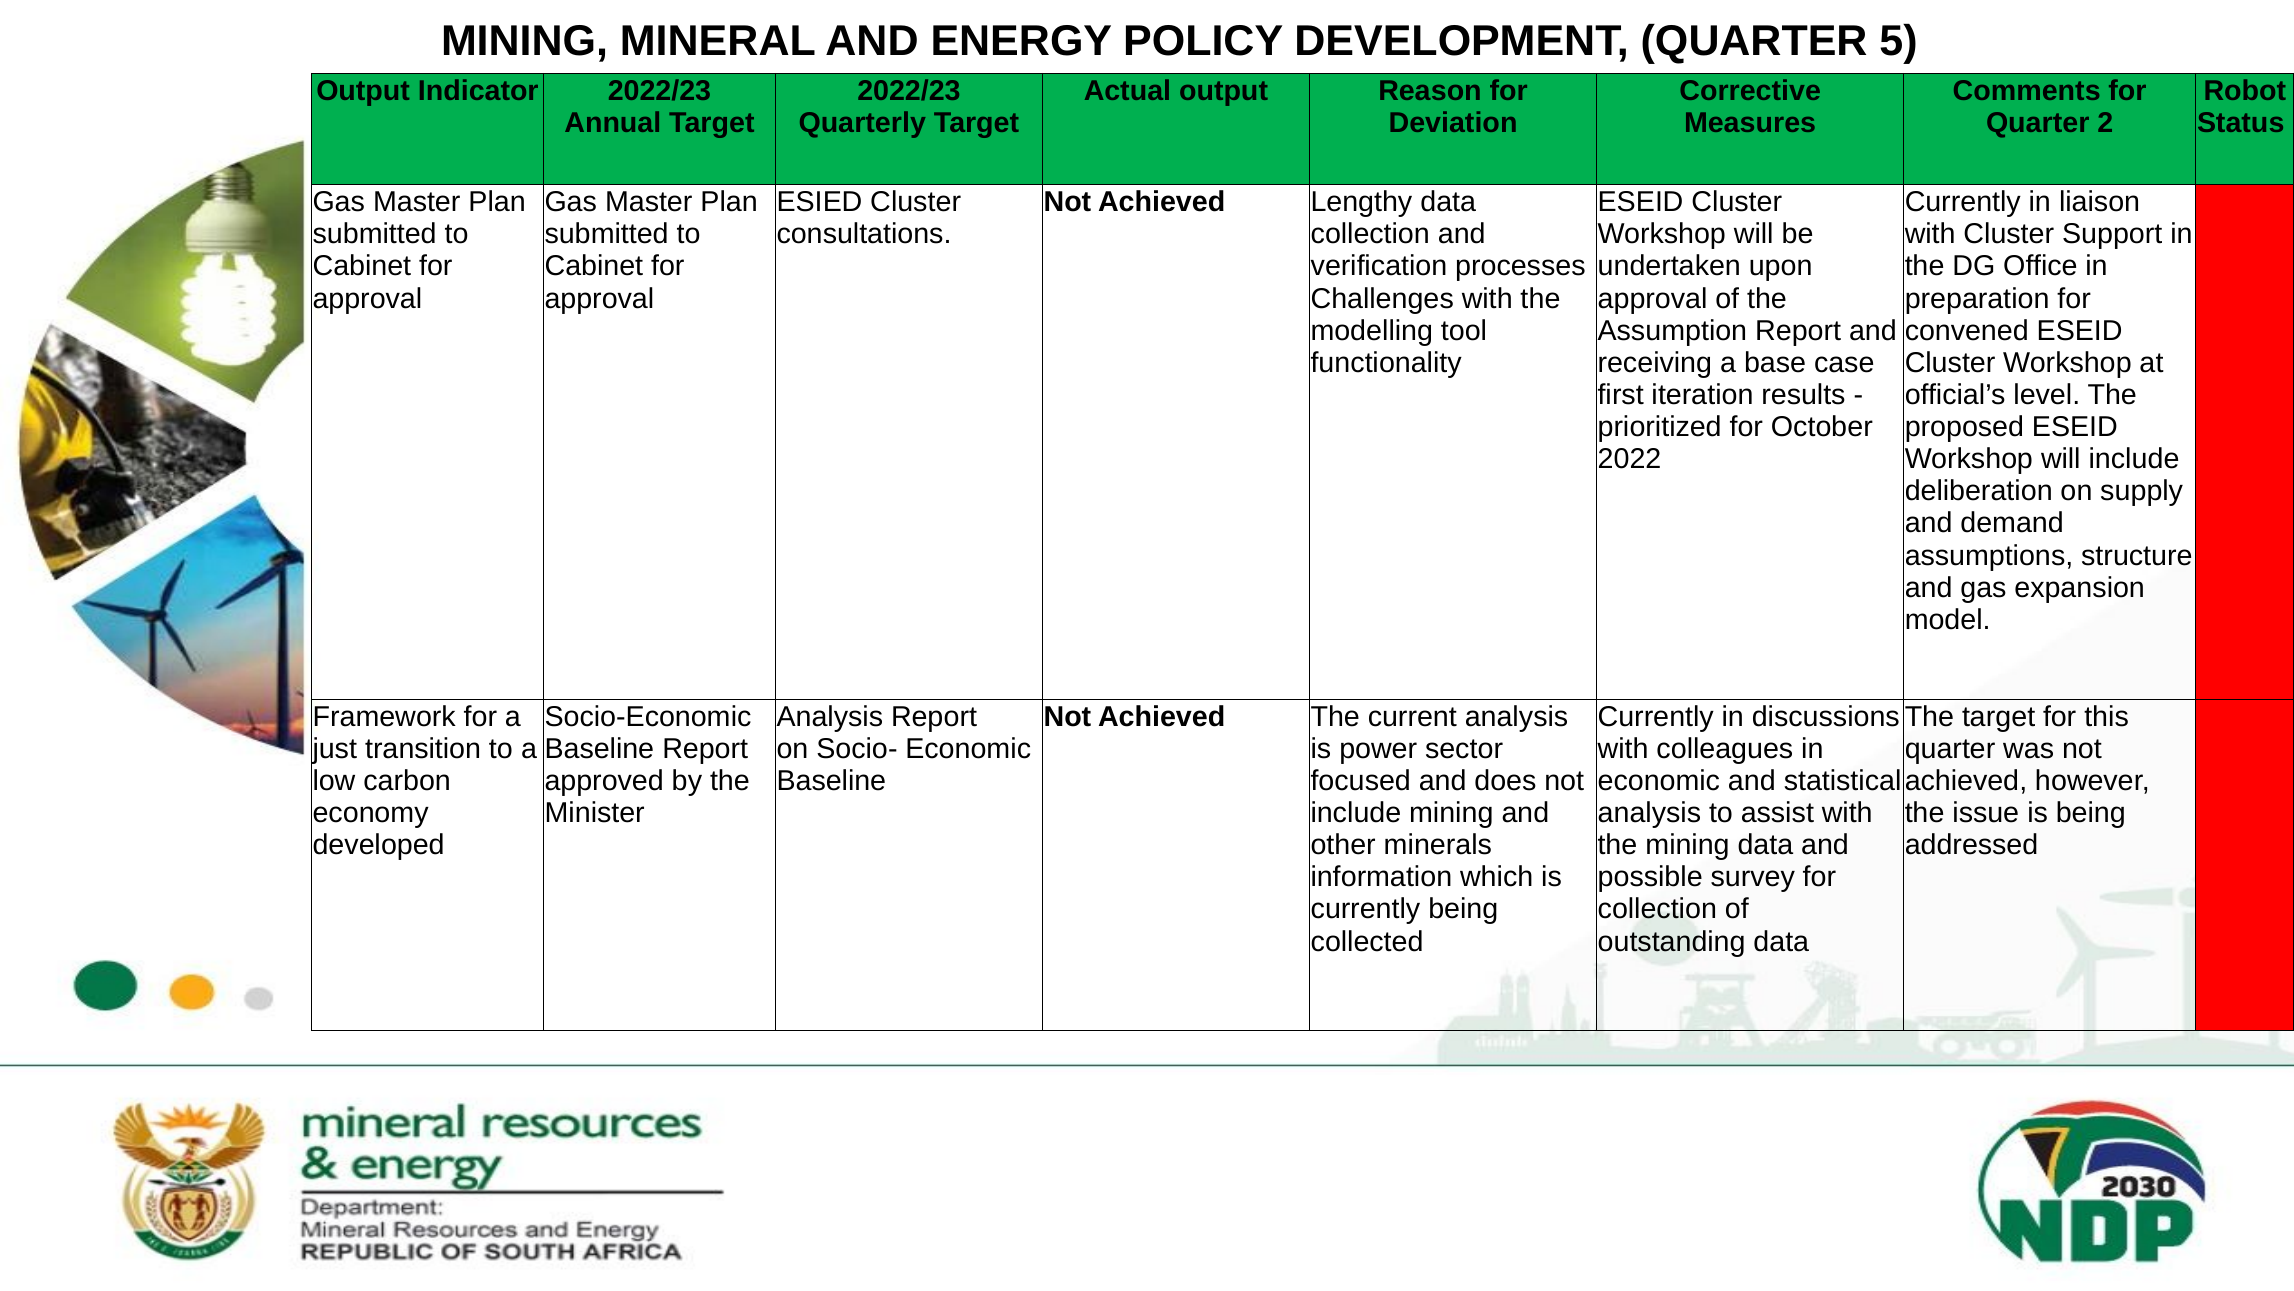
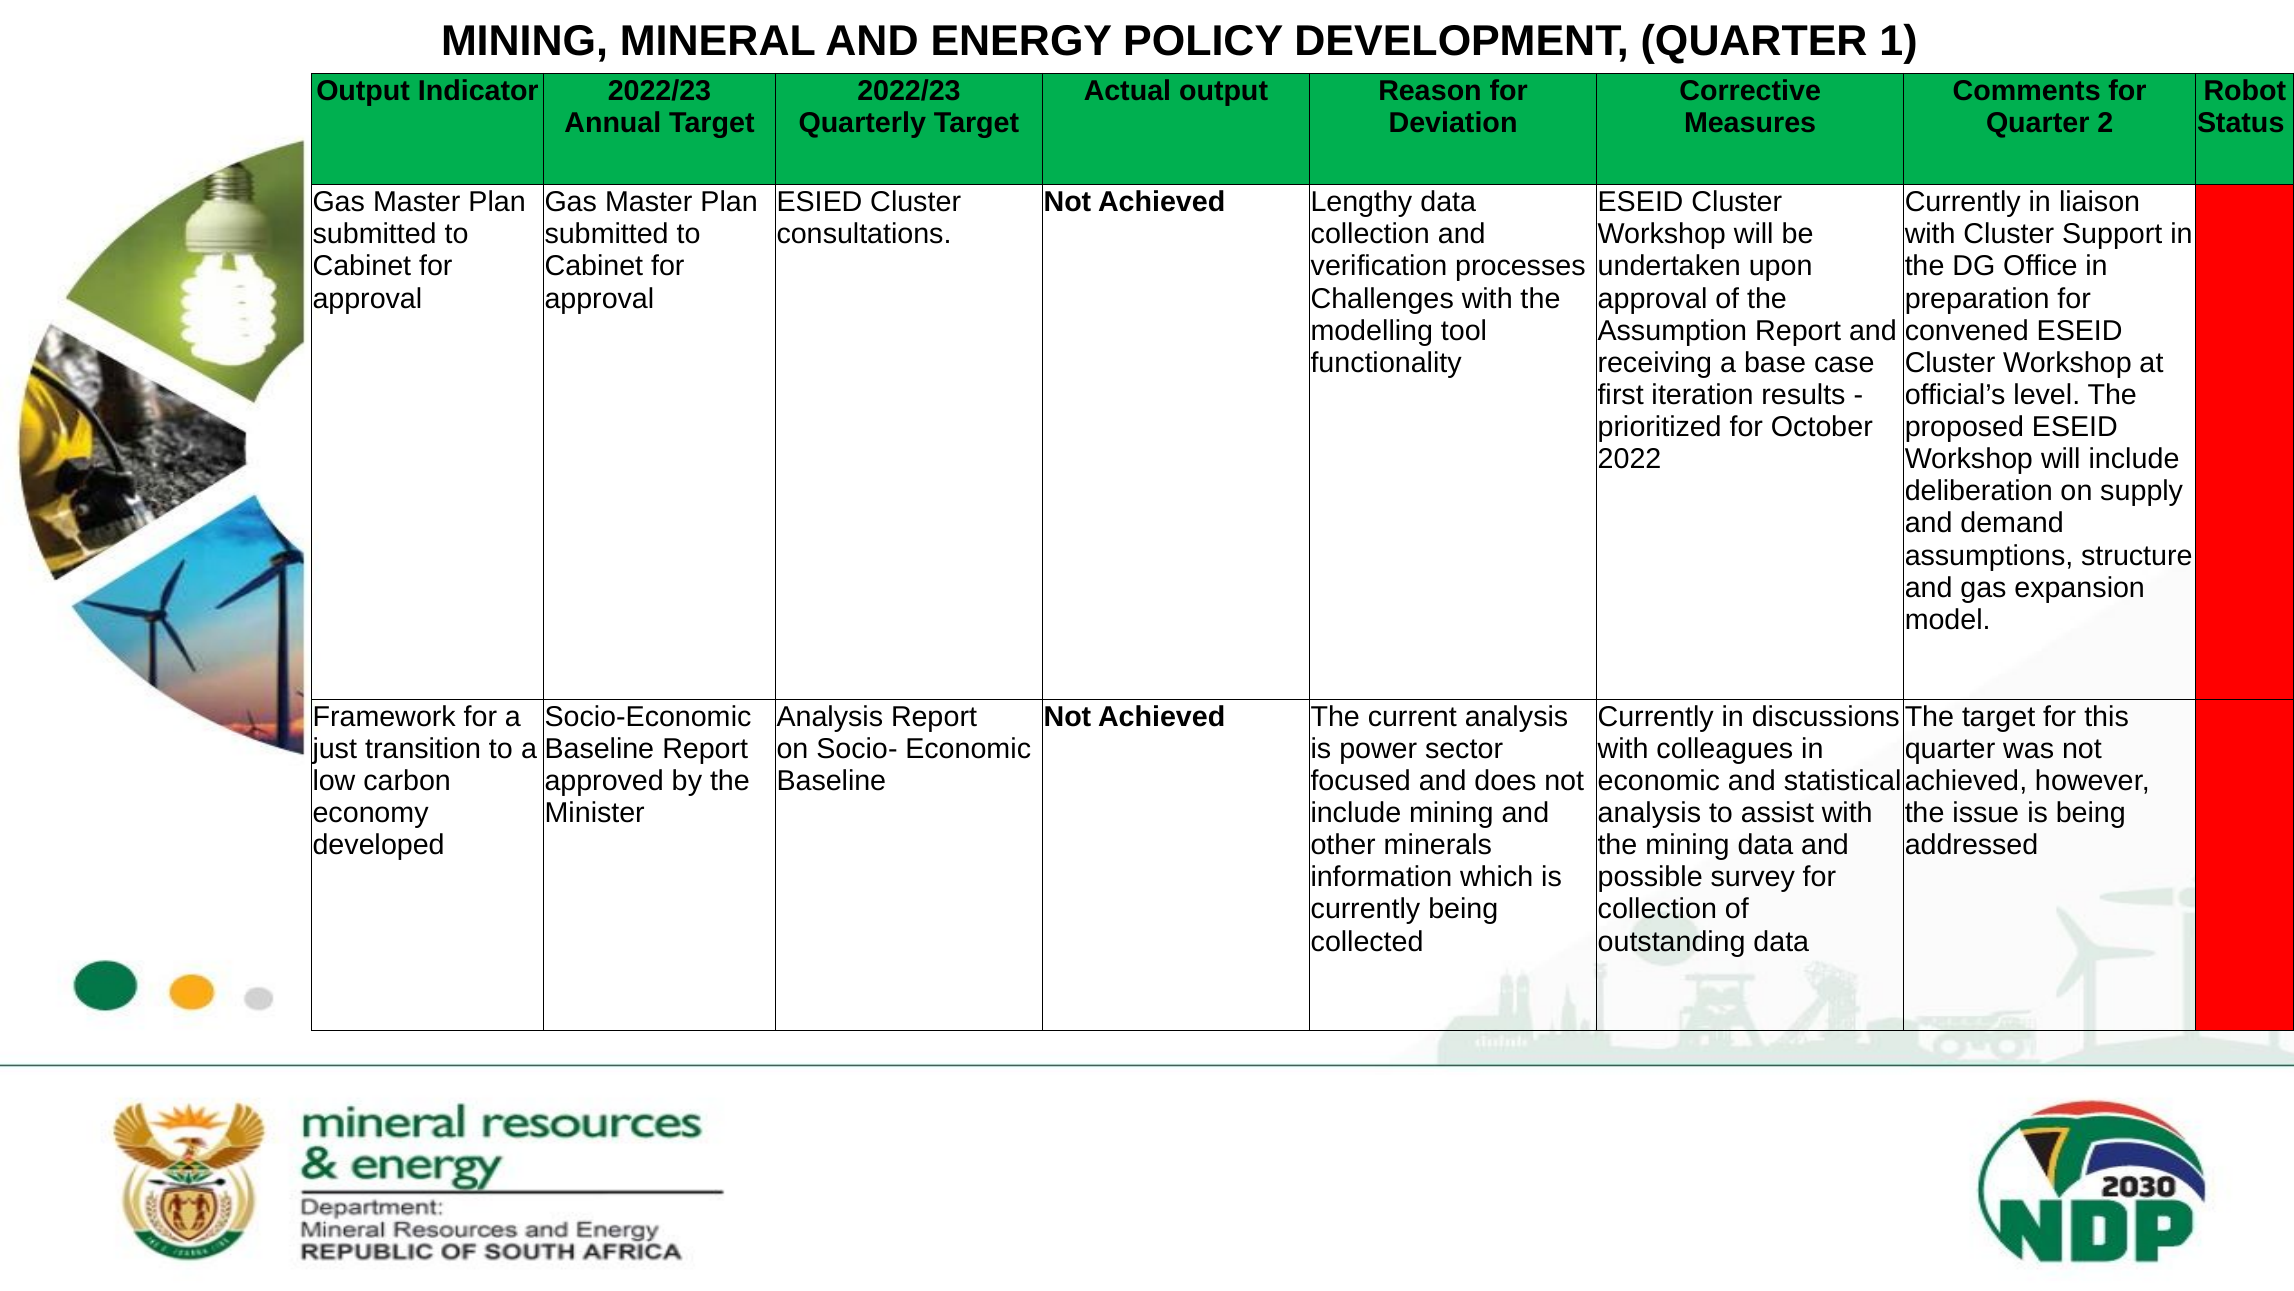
5: 5 -> 1
